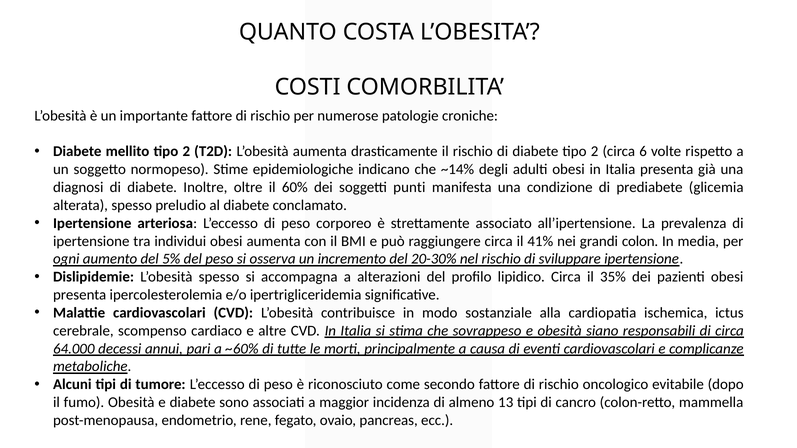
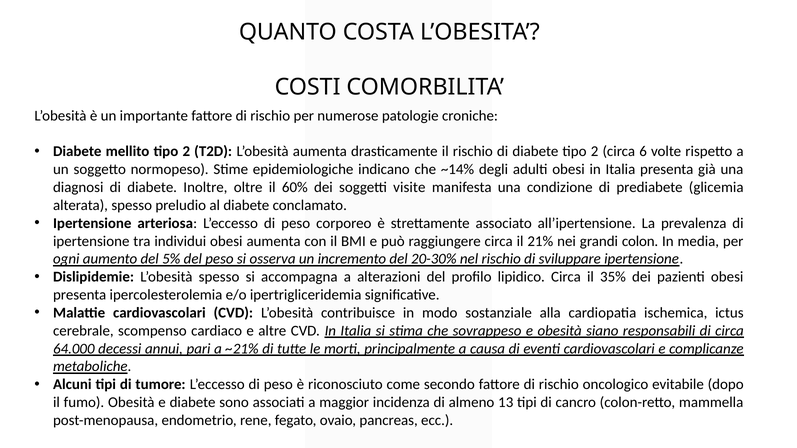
punti: punti -> visite
41%: 41% -> 21%
~60%: ~60% -> ~21%
